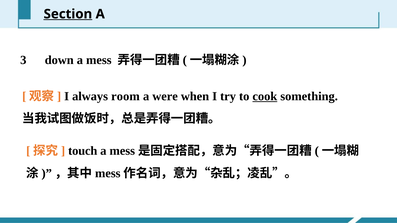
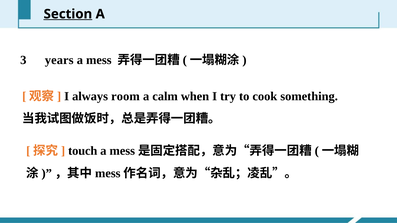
down: down -> years
were: were -> calm
cook underline: present -> none
